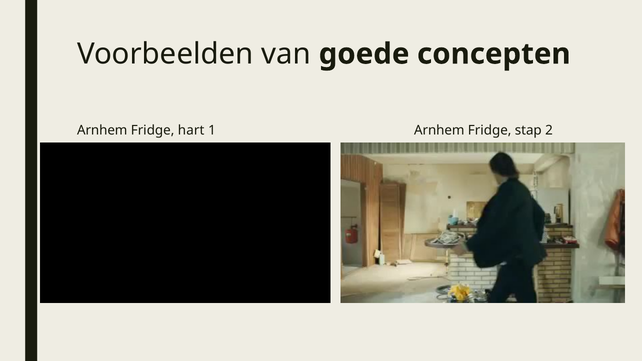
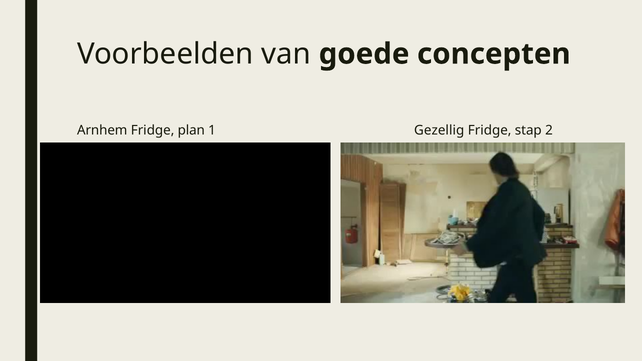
hart: hart -> plan
1 Arnhem: Arnhem -> Gezellig
